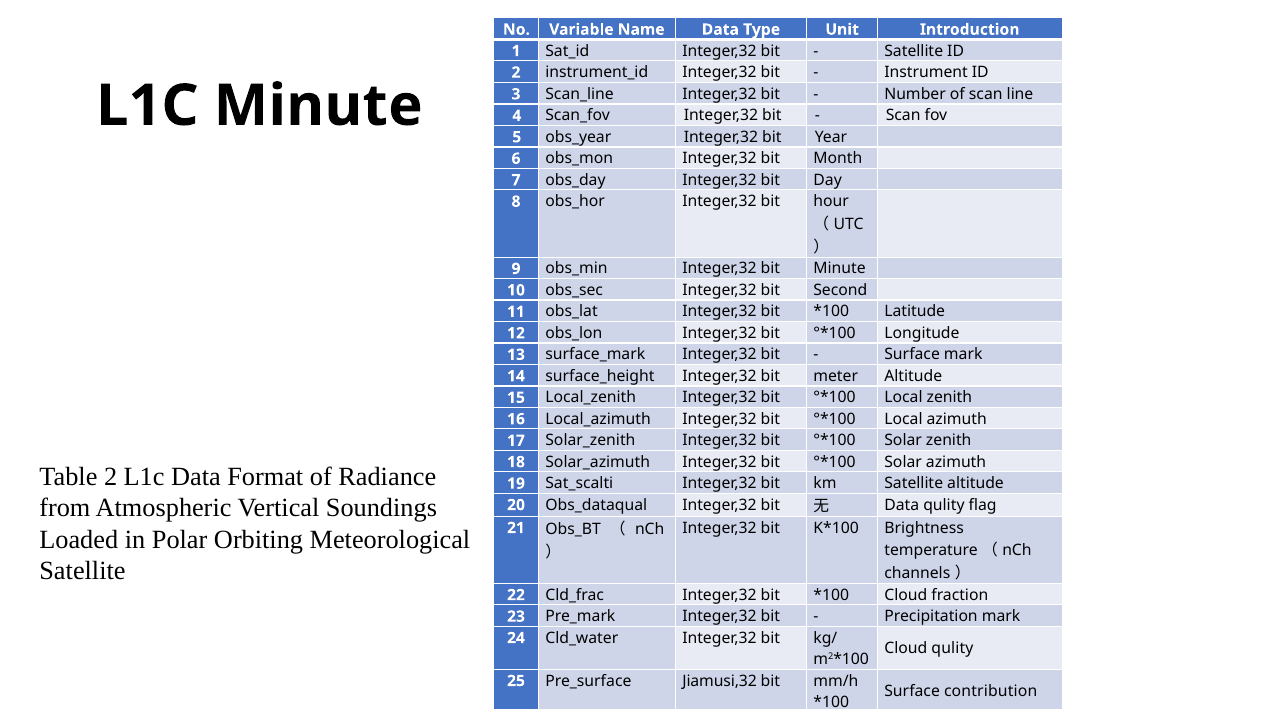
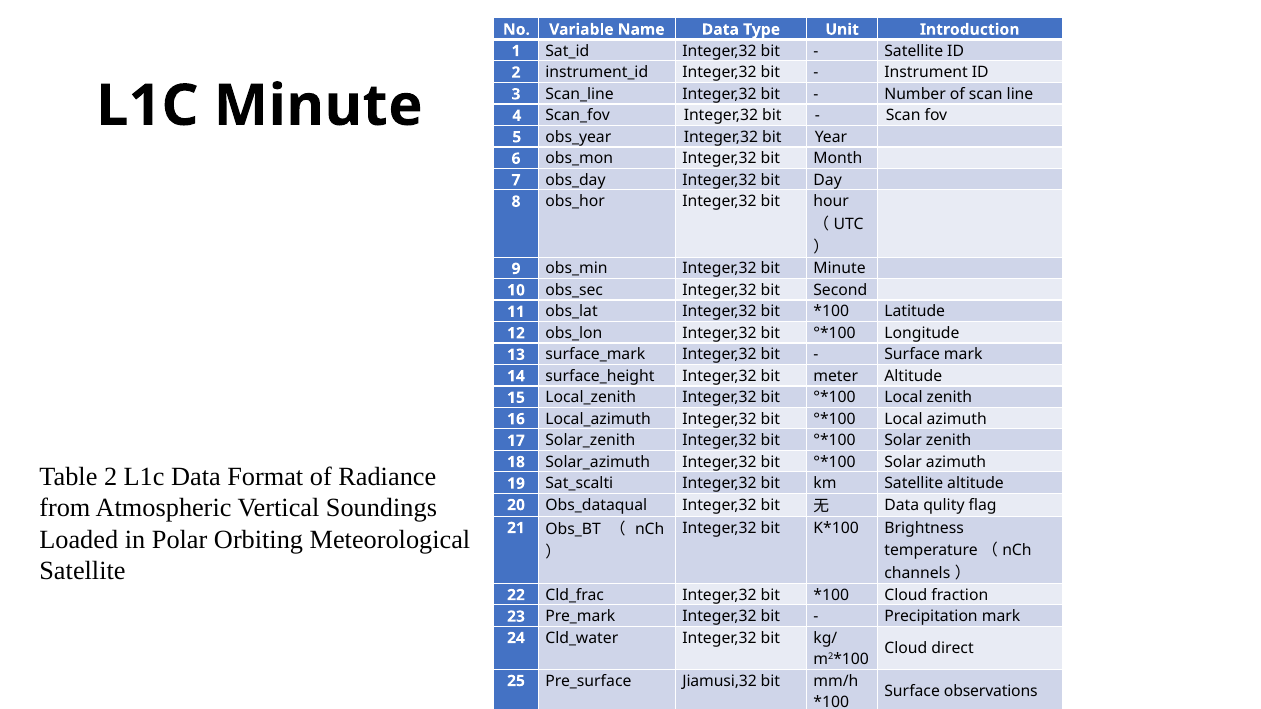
Cloud qulity: qulity -> direct
contribution: contribution -> observations
